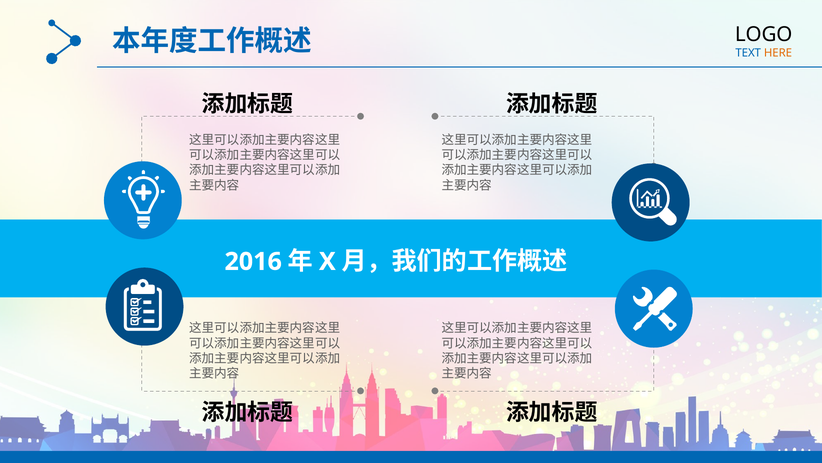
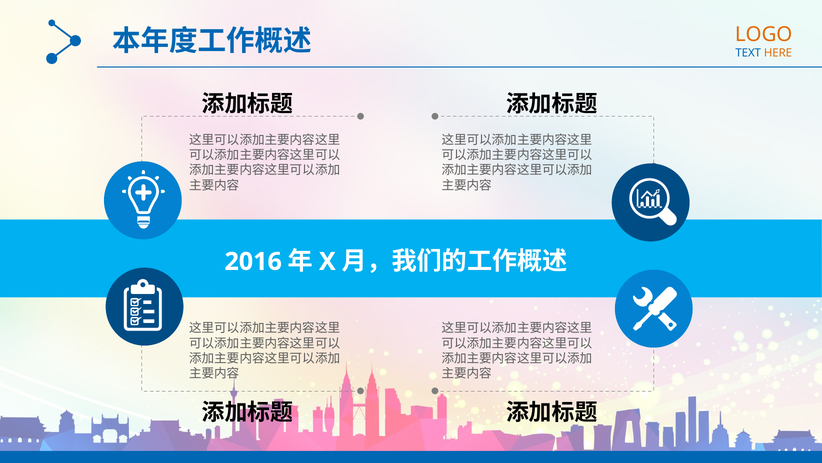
LOGO colour: black -> orange
